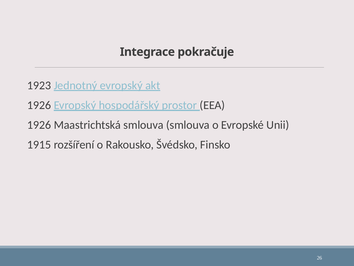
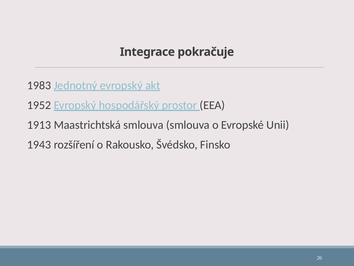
1923: 1923 -> 1983
1926 at (39, 105): 1926 -> 1952
1926 at (39, 125): 1926 -> 1913
1915: 1915 -> 1943
